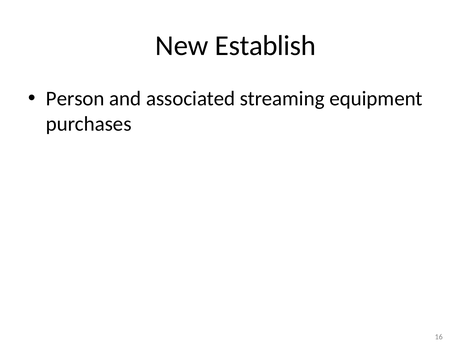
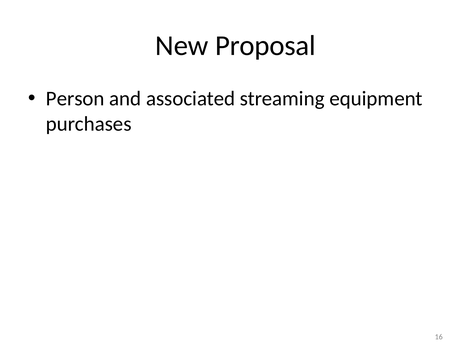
Establish: Establish -> Proposal
